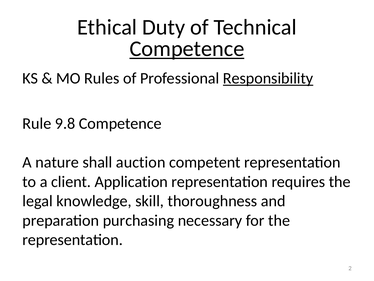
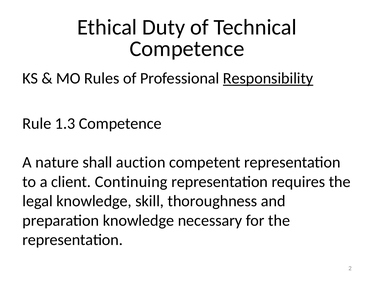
Competence at (187, 49) underline: present -> none
9.8: 9.8 -> 1.3
Application: Application -> Continuing
preparation purchasing: purchasing -> knowledge
